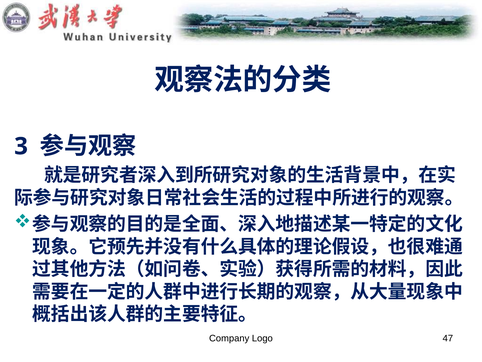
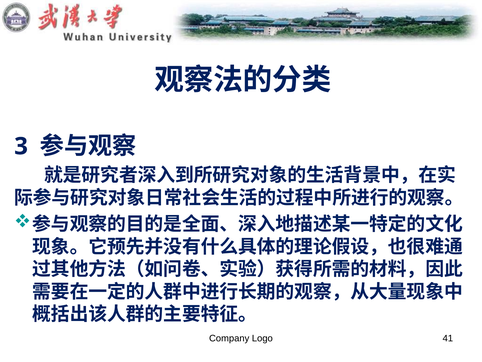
47: 47 -> 41
